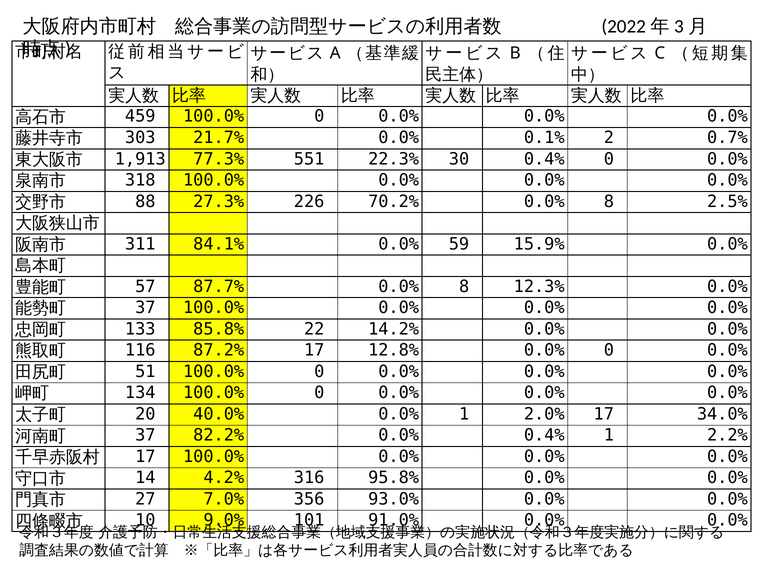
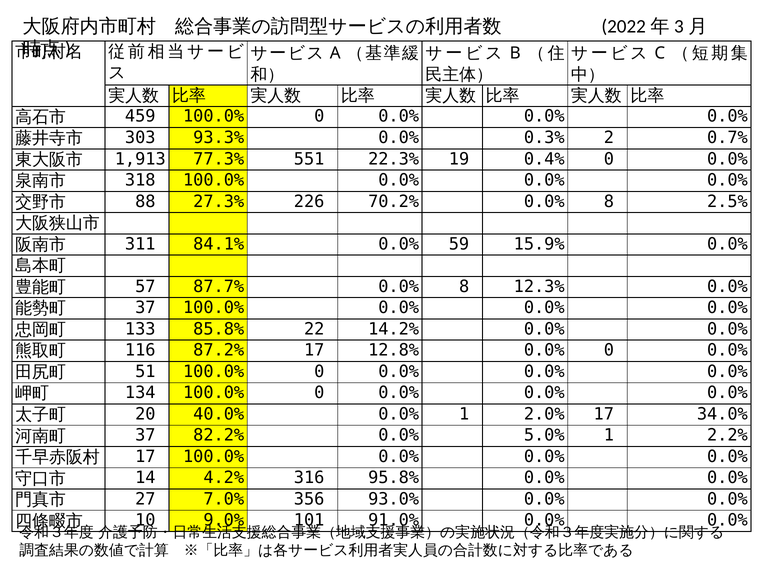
21.7%: 21.7% -> 93.3%
0.1%: 0.1% -> 0.3%
30: 30 -> 19
0.0% 0.4%: 0.4% -> 5.0%
